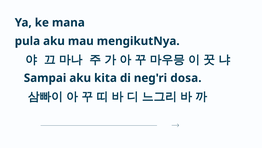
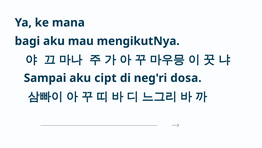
pula: pula -> bagi
kita: kita -> cipt
